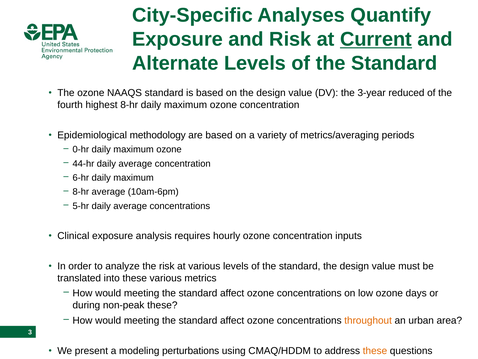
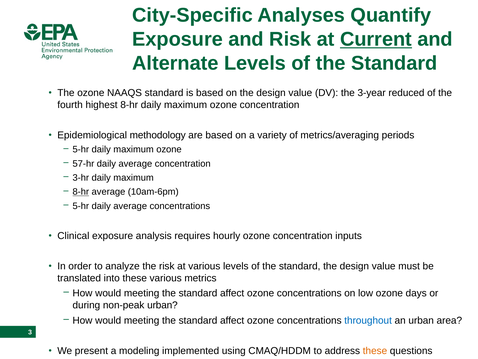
0-hr at (81, 149): 0-hr -> 5-hr
44-hr: 44-hr -> 57-hr
6-hr: 6-hr -> 3-hr
8-hr at (81, 192) underline: none -> present
non-peak these: these -> urban
throughout colour: orange -> blue
perturbations: perturbations -> implemented
